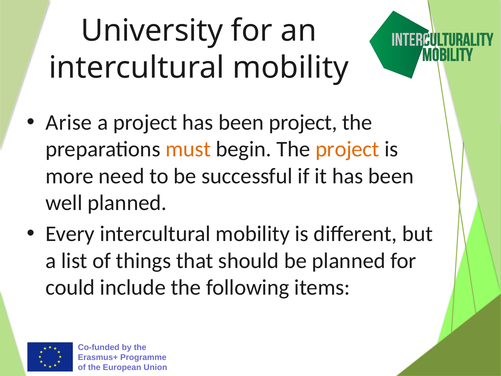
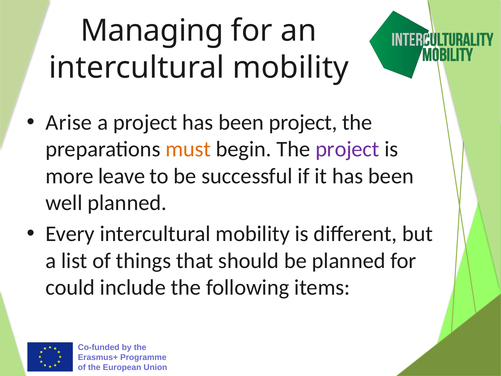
University: University -> Managing
project at (347, 149) colour: orange -> purple
need: need -> leave
